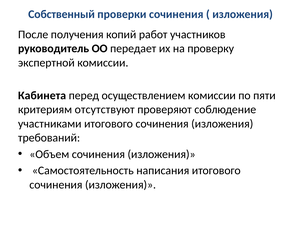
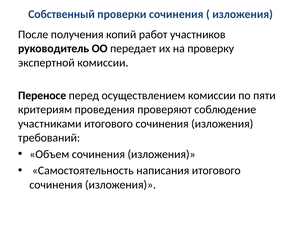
Кабинета: Кабинета -> Переносе
отсутствуют: отсутствуют -> проведения
